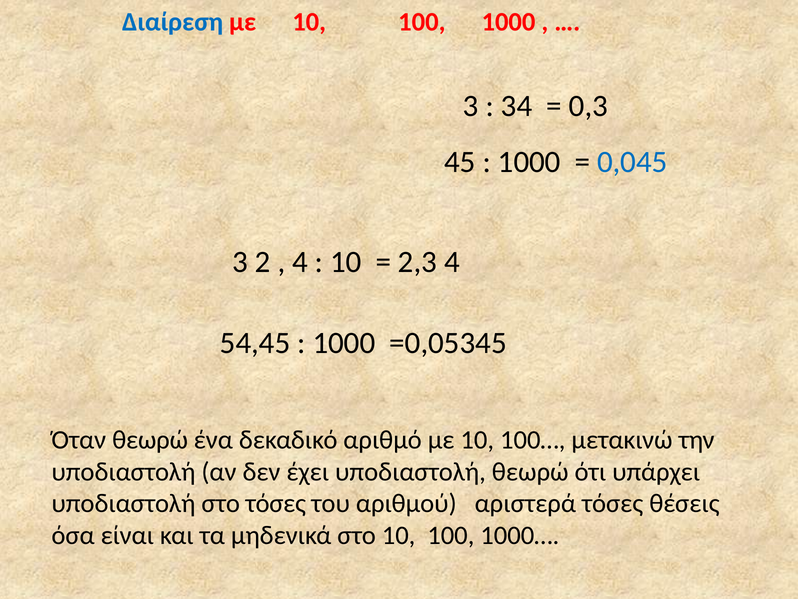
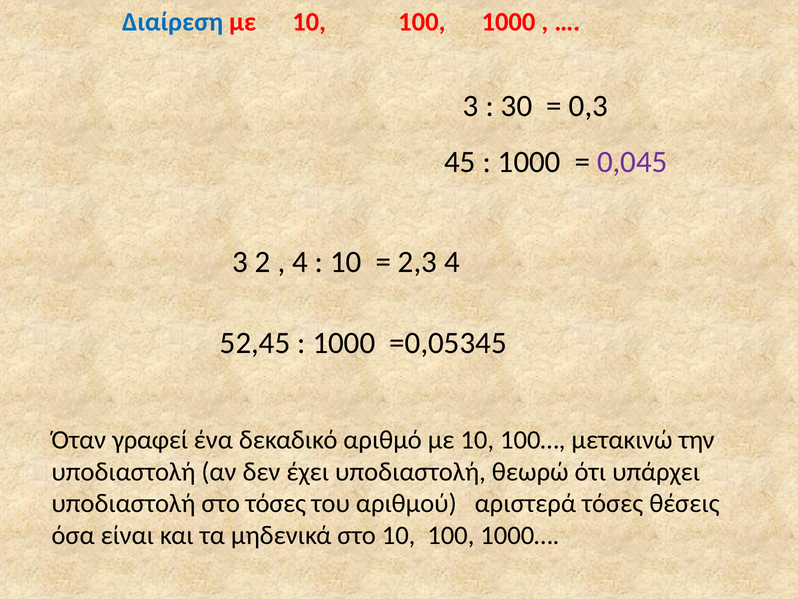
34: 34 -> 30
0,045 colour: blue -> purple
54,45: 54,45 -> 52,45
Όταν θεωρώ: θεωρώ -> γραφεί
